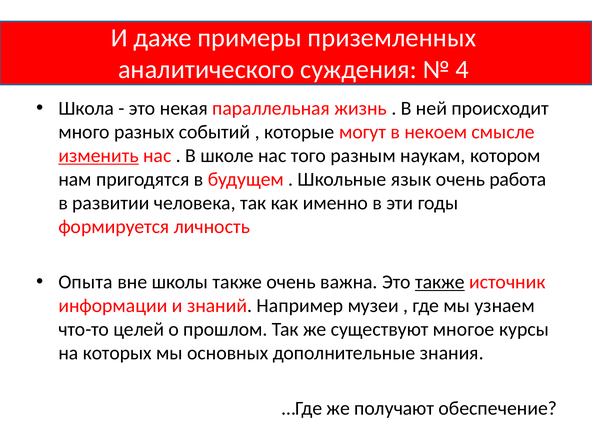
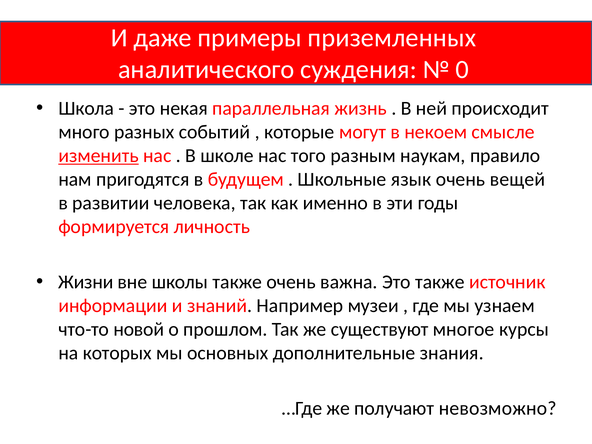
4: 4 -> 0
котором: котором -> правило
работа: работа -> вещей
Опыта: Опыта -> Жизни
также at (440, 282) underline: present -> none
целей: целей -> новой
обеспечение: обеспечение -> невозможно
